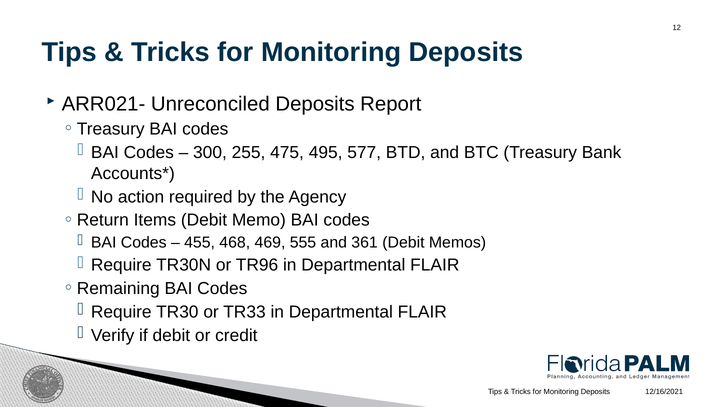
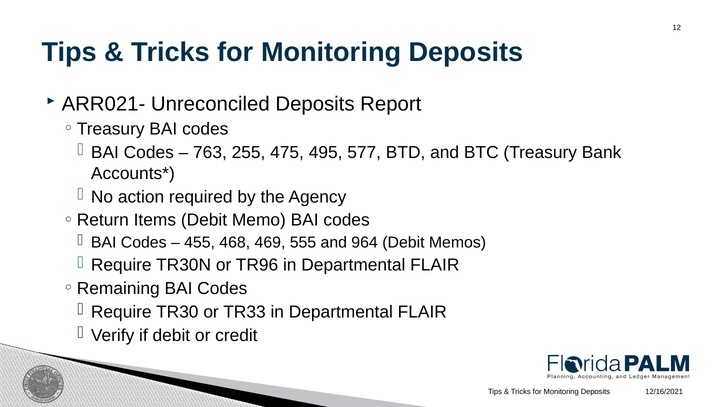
300: 300 -> 763
361: 361 -> 964
